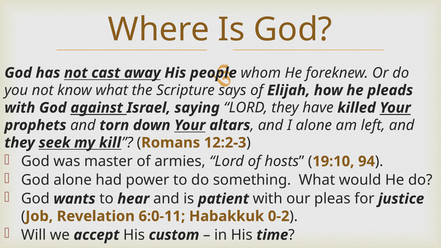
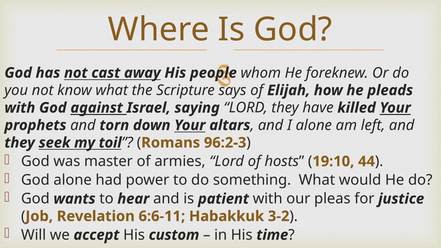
kill: kill -> toil
12:2-3: 12:2-3 -> 96:2-3
94: 94 -> 44
6:0-11: 6:0-11 -> 6:6-11
0-2: 0-2 -> 3-2
